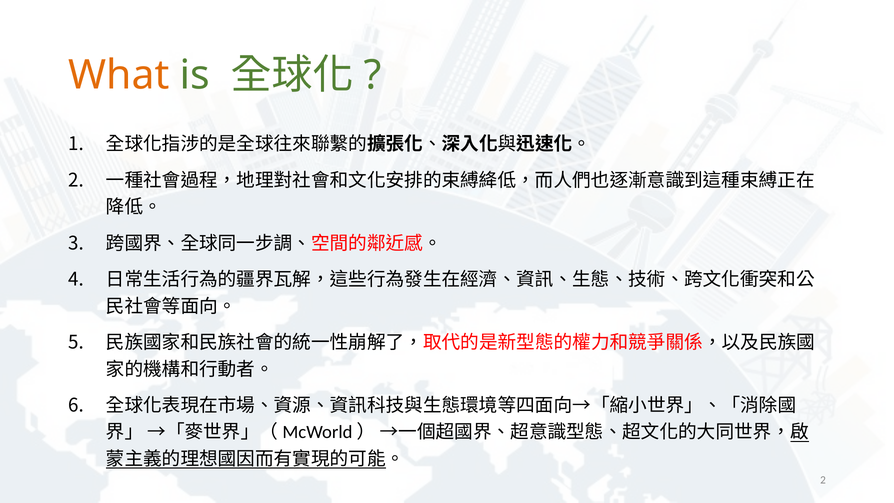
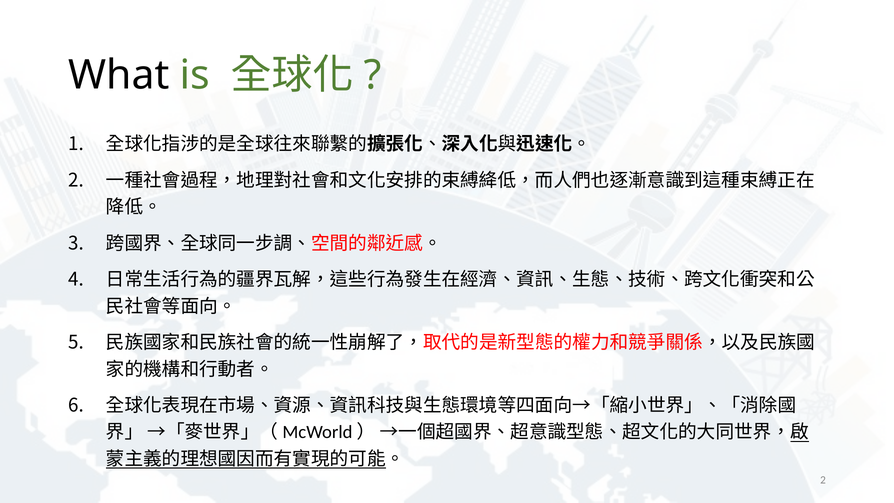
What colour: orange -> black
